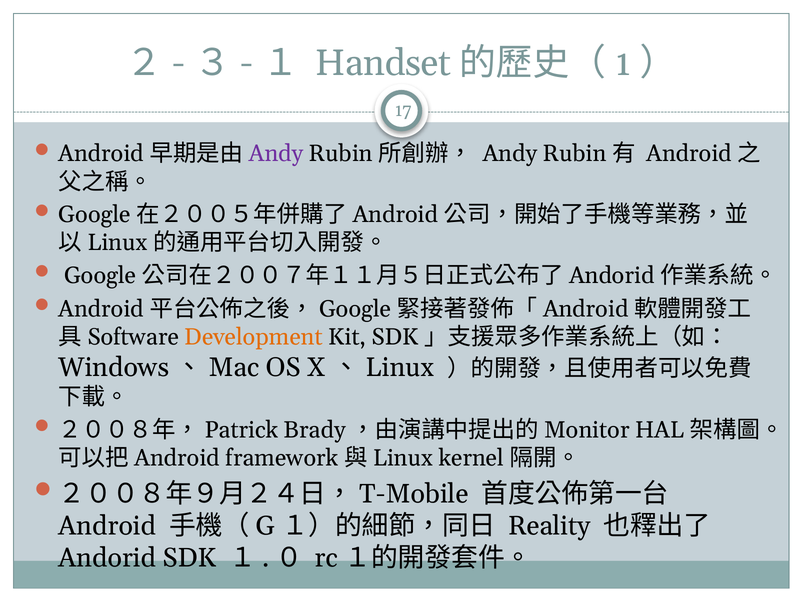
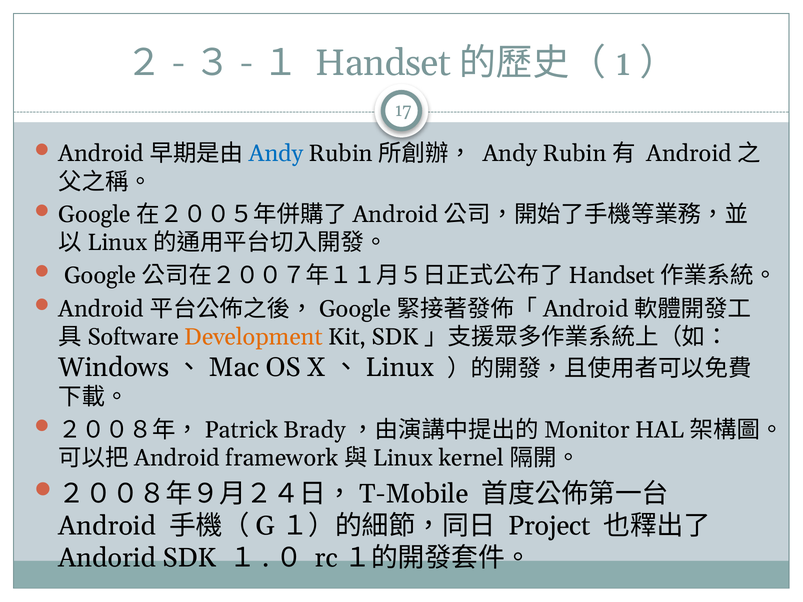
Andy at (276, 154) colour: purple -> blue
Andorid at (612, 276): Andorid -> Handset
Reality: Reality -> Project
